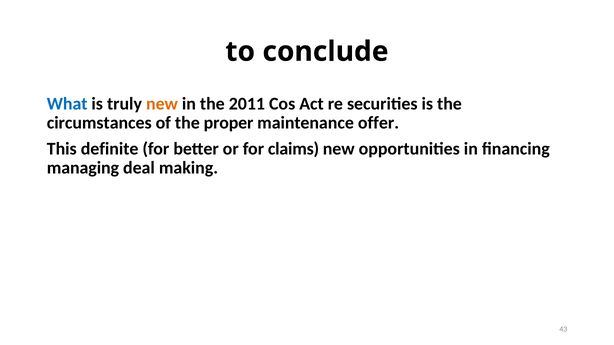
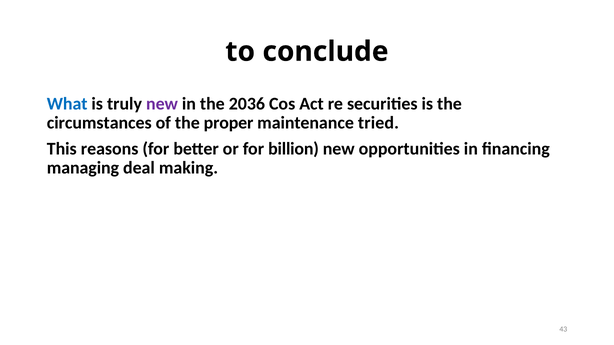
new at (162, 104) colour: orange -> purple
2011: 2011 -> 2036
offer: offer -> tried
definite: definite -> reasons
claims: claims -> billion
